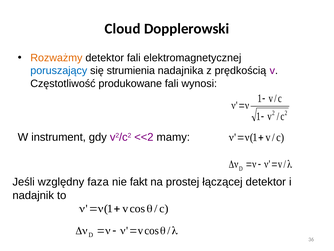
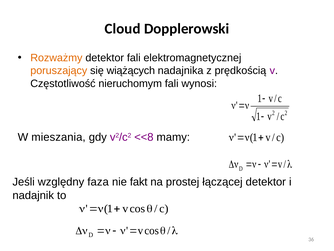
poruszający colour: blue -> orange
strumienia: strumienia -> wiążących
produkowane: produkowane -> nieruchomym
instrument: instrument -> mieszania
<<2: <<2 -> <<8
